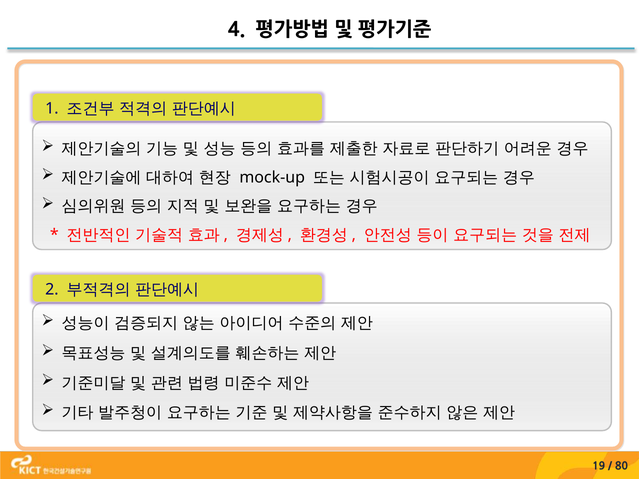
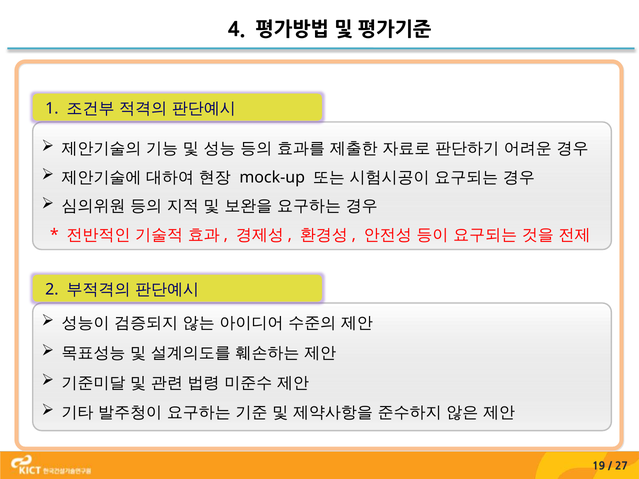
80: 80 -> 27
